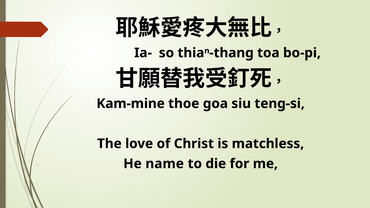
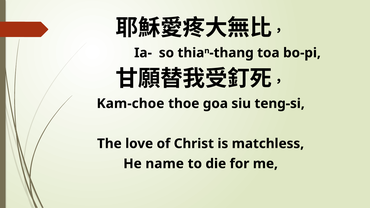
Kam-mine: Kam-mine -> Kam-choe
